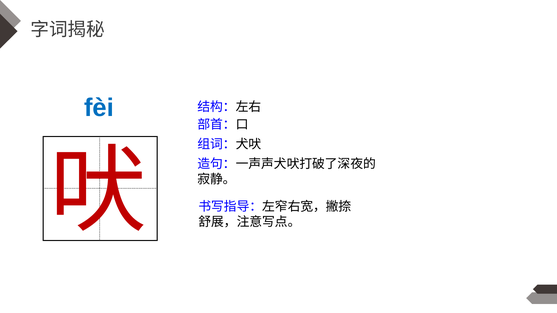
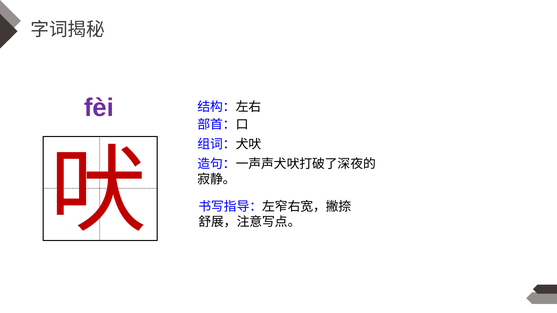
fèi colour: blue -> purple
